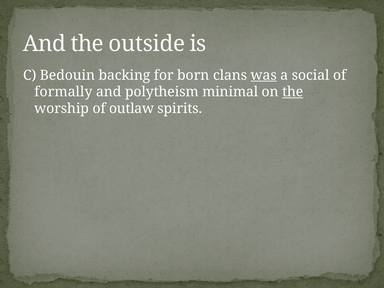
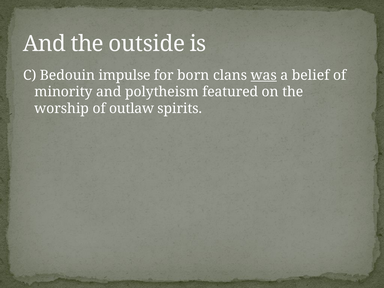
backing: backing -> impulse
social: social -> belief
formally: formally -> minority
minimal: minimal -> featured
the at (293, 92) underline: present -> none
